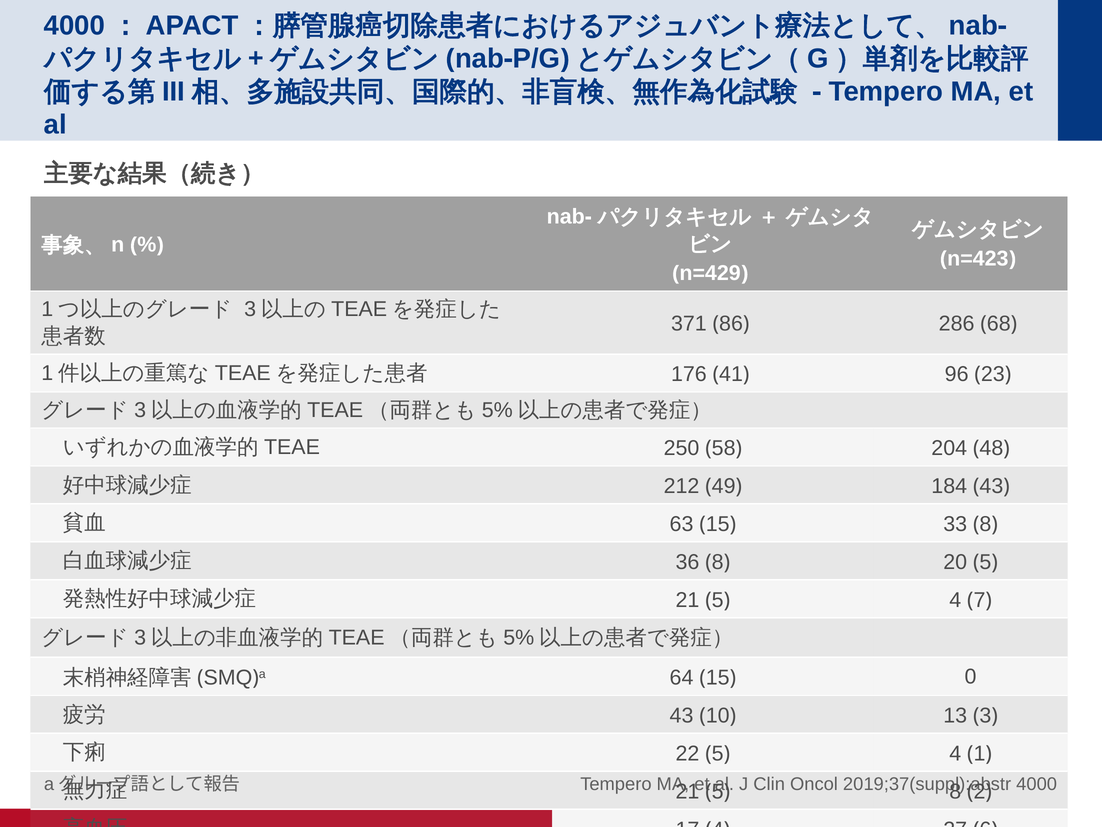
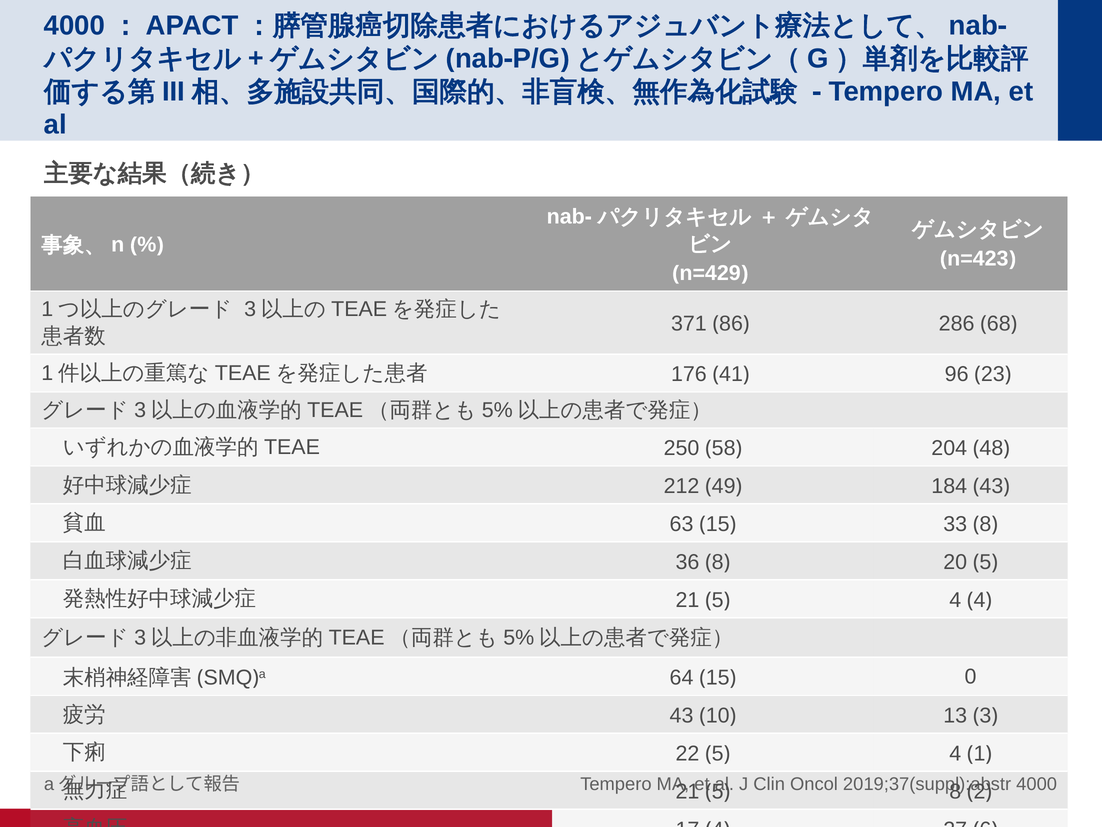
7 at (979, 600): 7 -> 4
